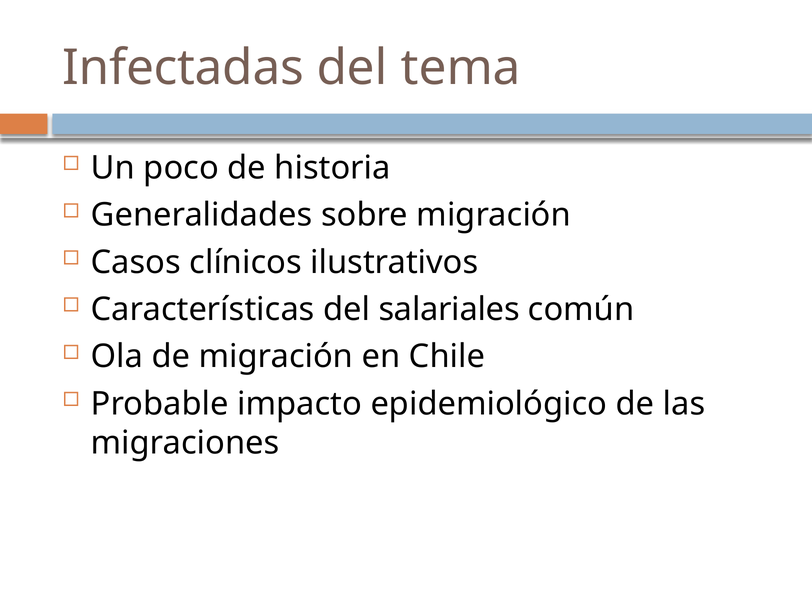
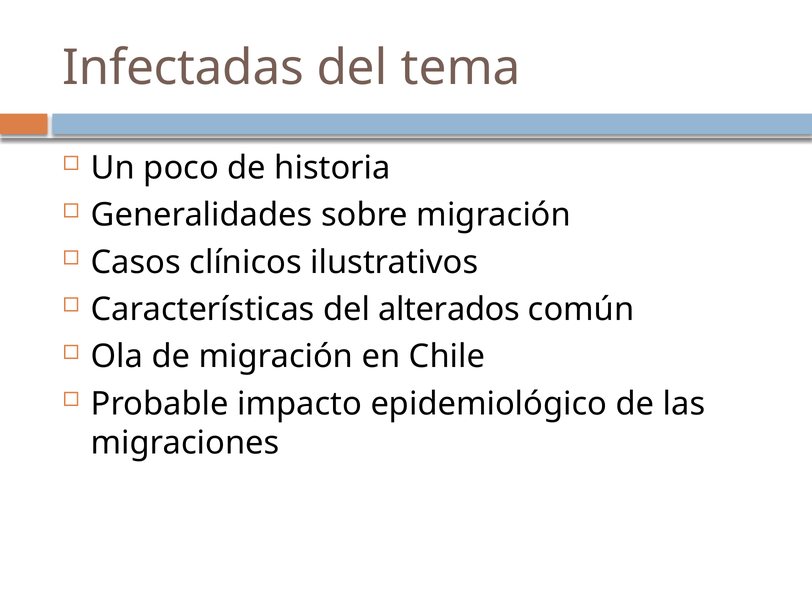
salariales: salariales -> alterados
